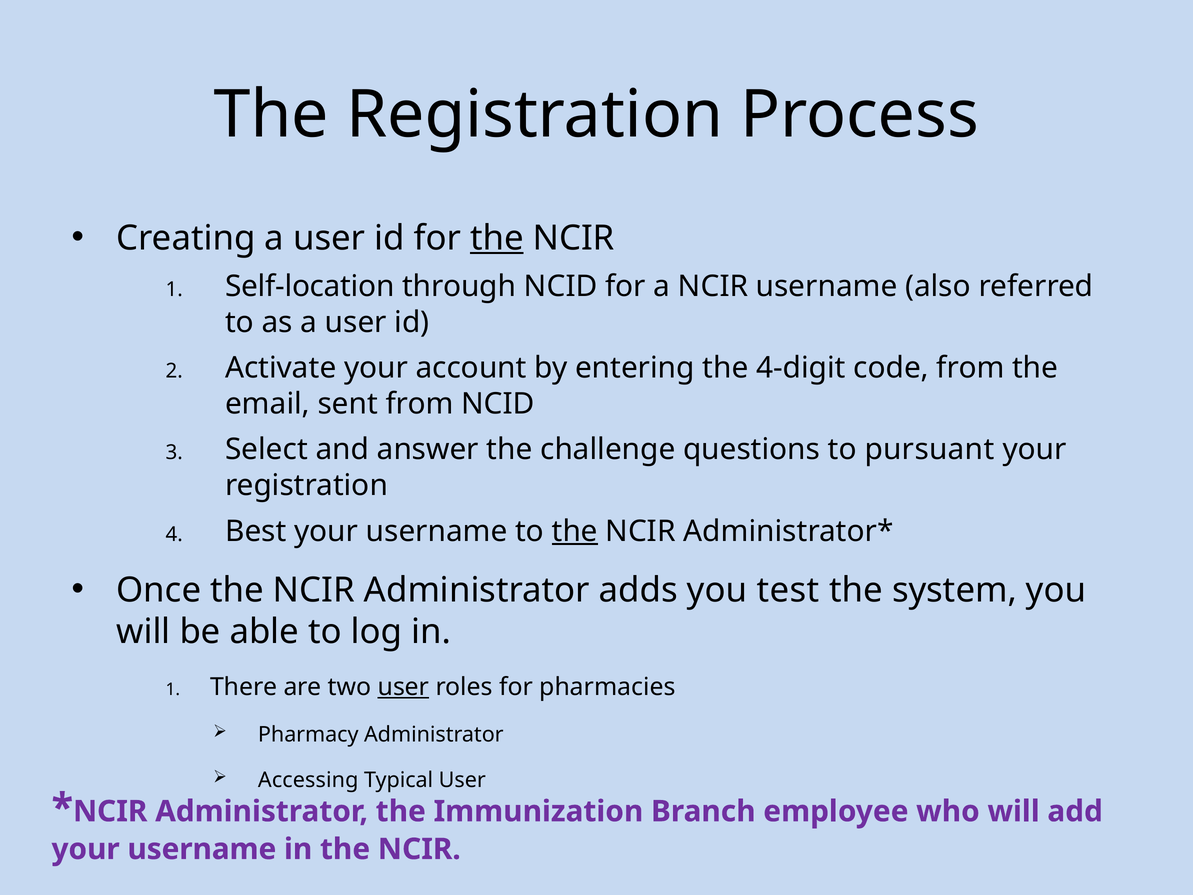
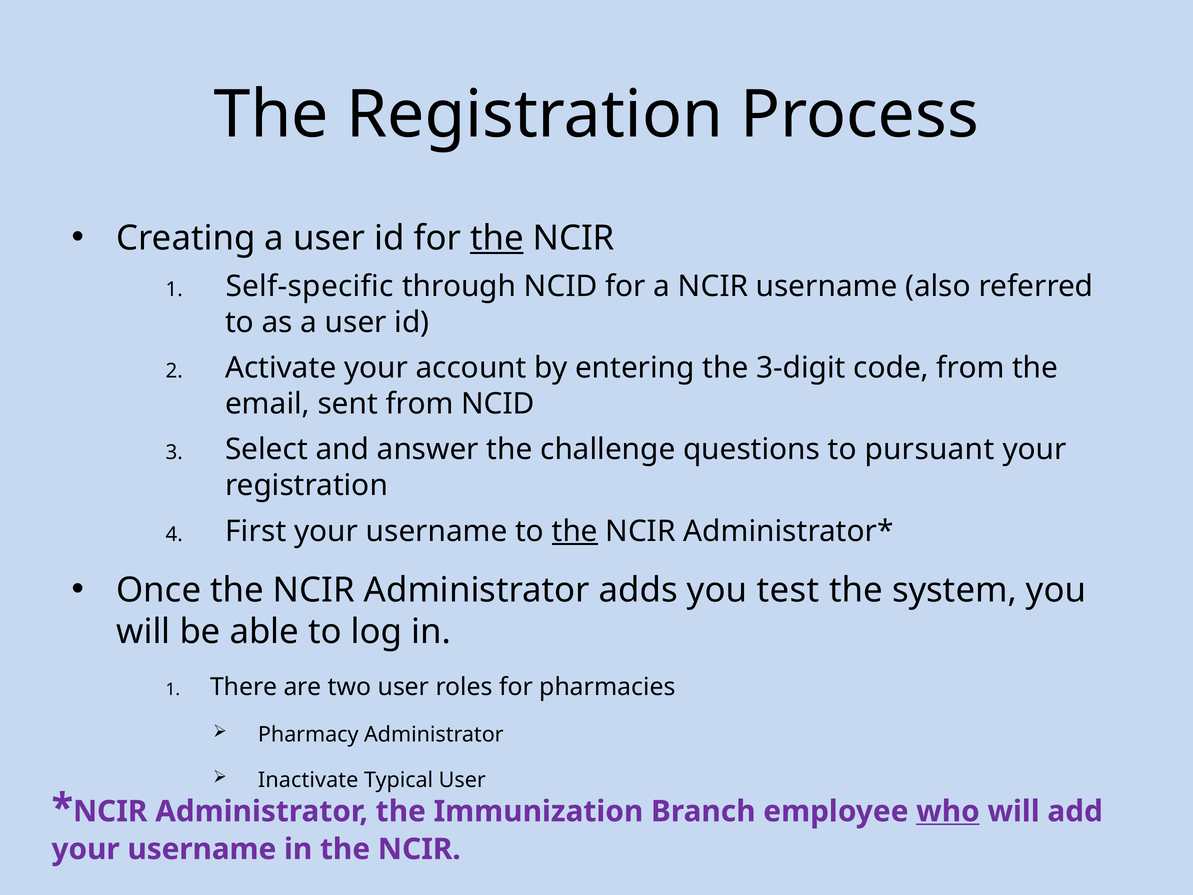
Self-location: Self-location -> Self-specific
4-digit: 4-digit -> 3-digit
Best: Best -> First
user at (403, 687) underline: present -> none
Accessing: Accessing -> Inactivate
who underline: none -> present
